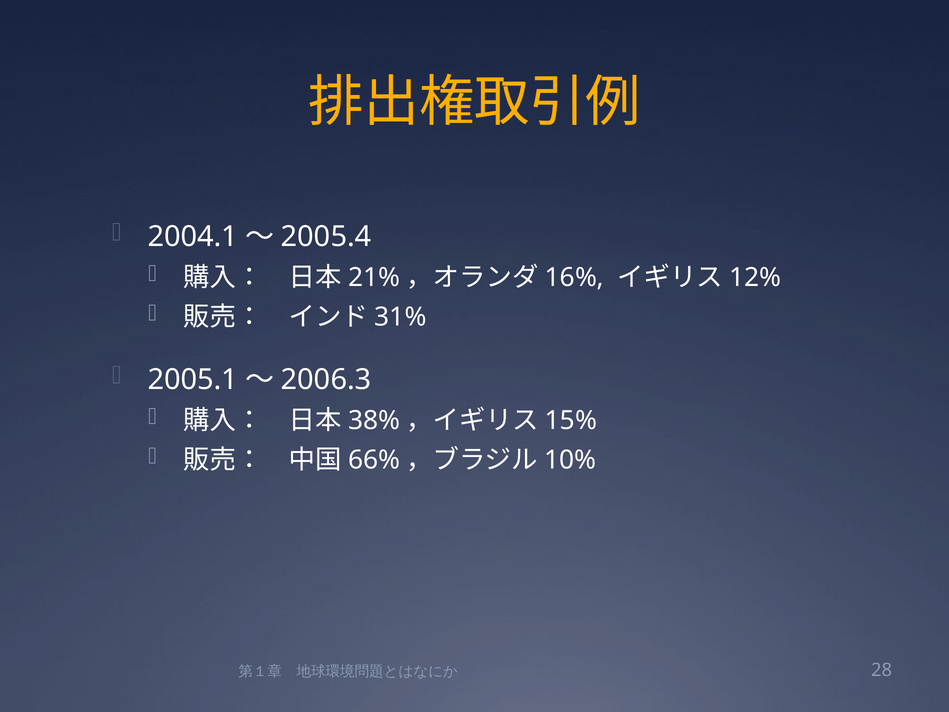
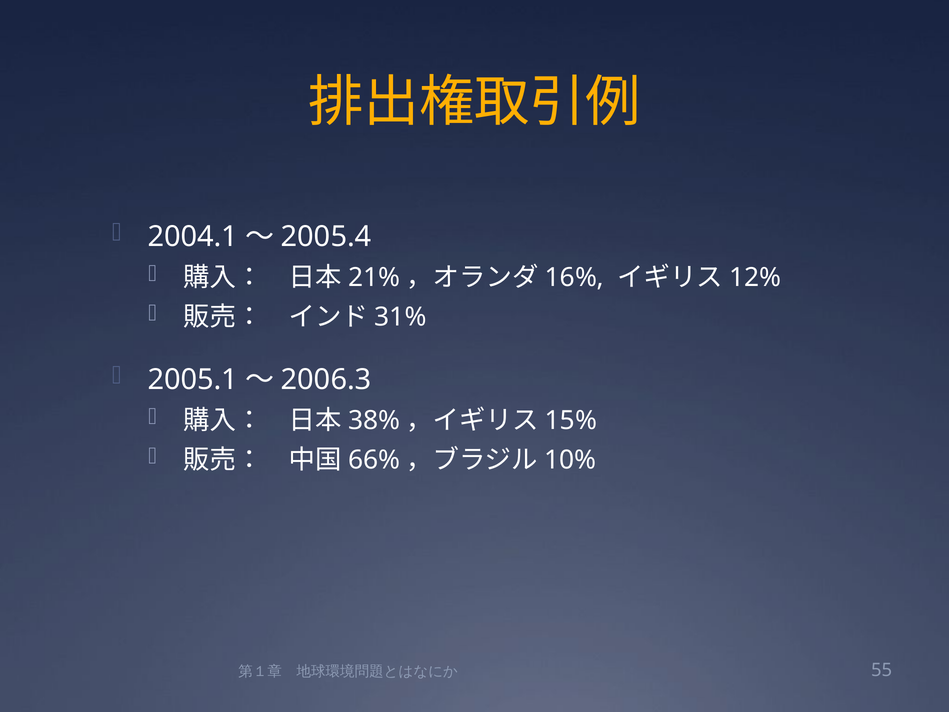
28: 28 -> 55
